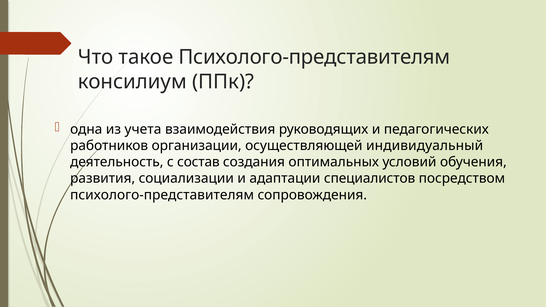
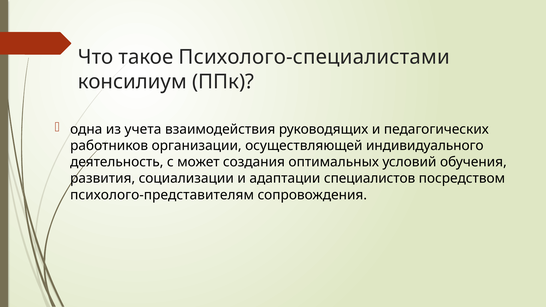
такое Психолого-представителям: Психолого-представителям -> Психолого-специалистами
индивидуальный: индивидуальный -> индивидуального
состав: состав -> может
